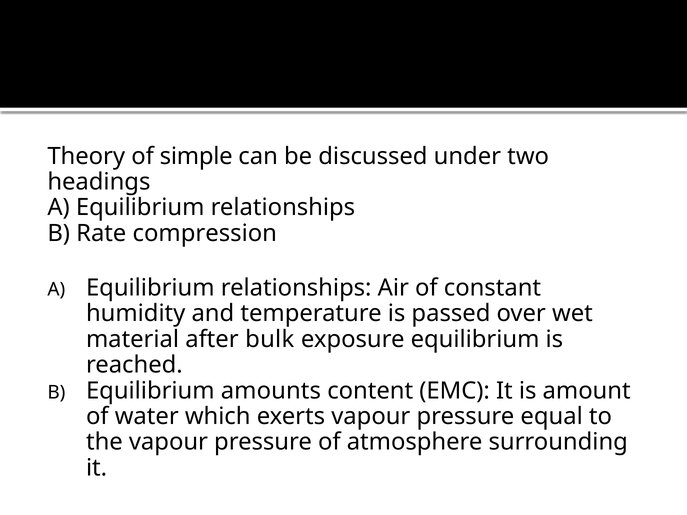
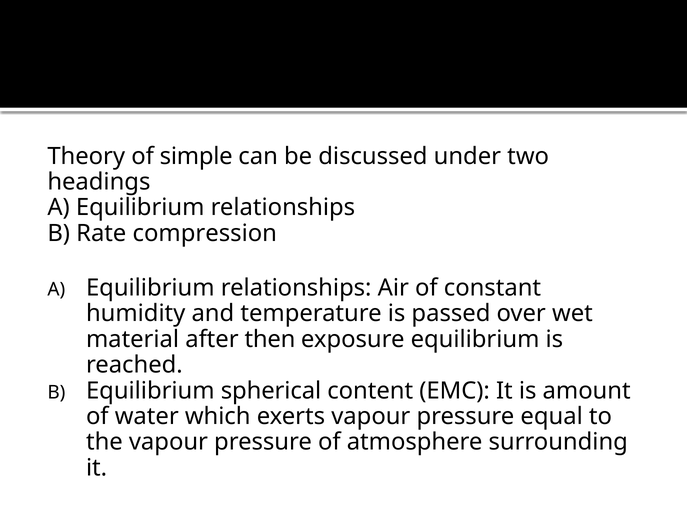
bulk: bulk -> then
amounts: amounts -> spherical
